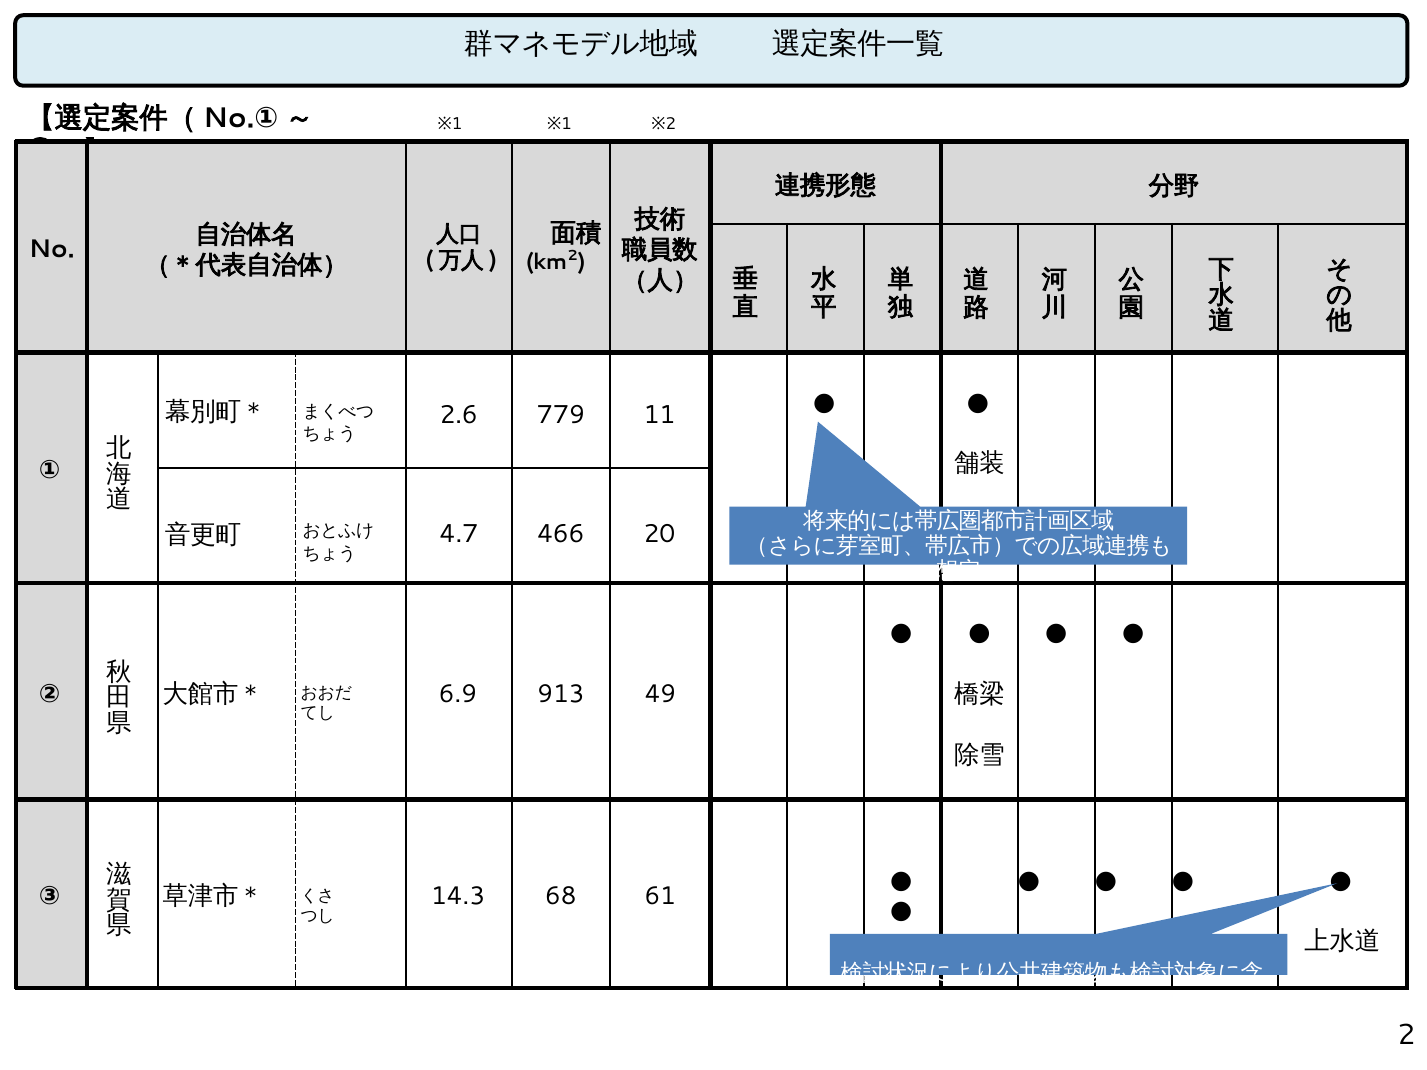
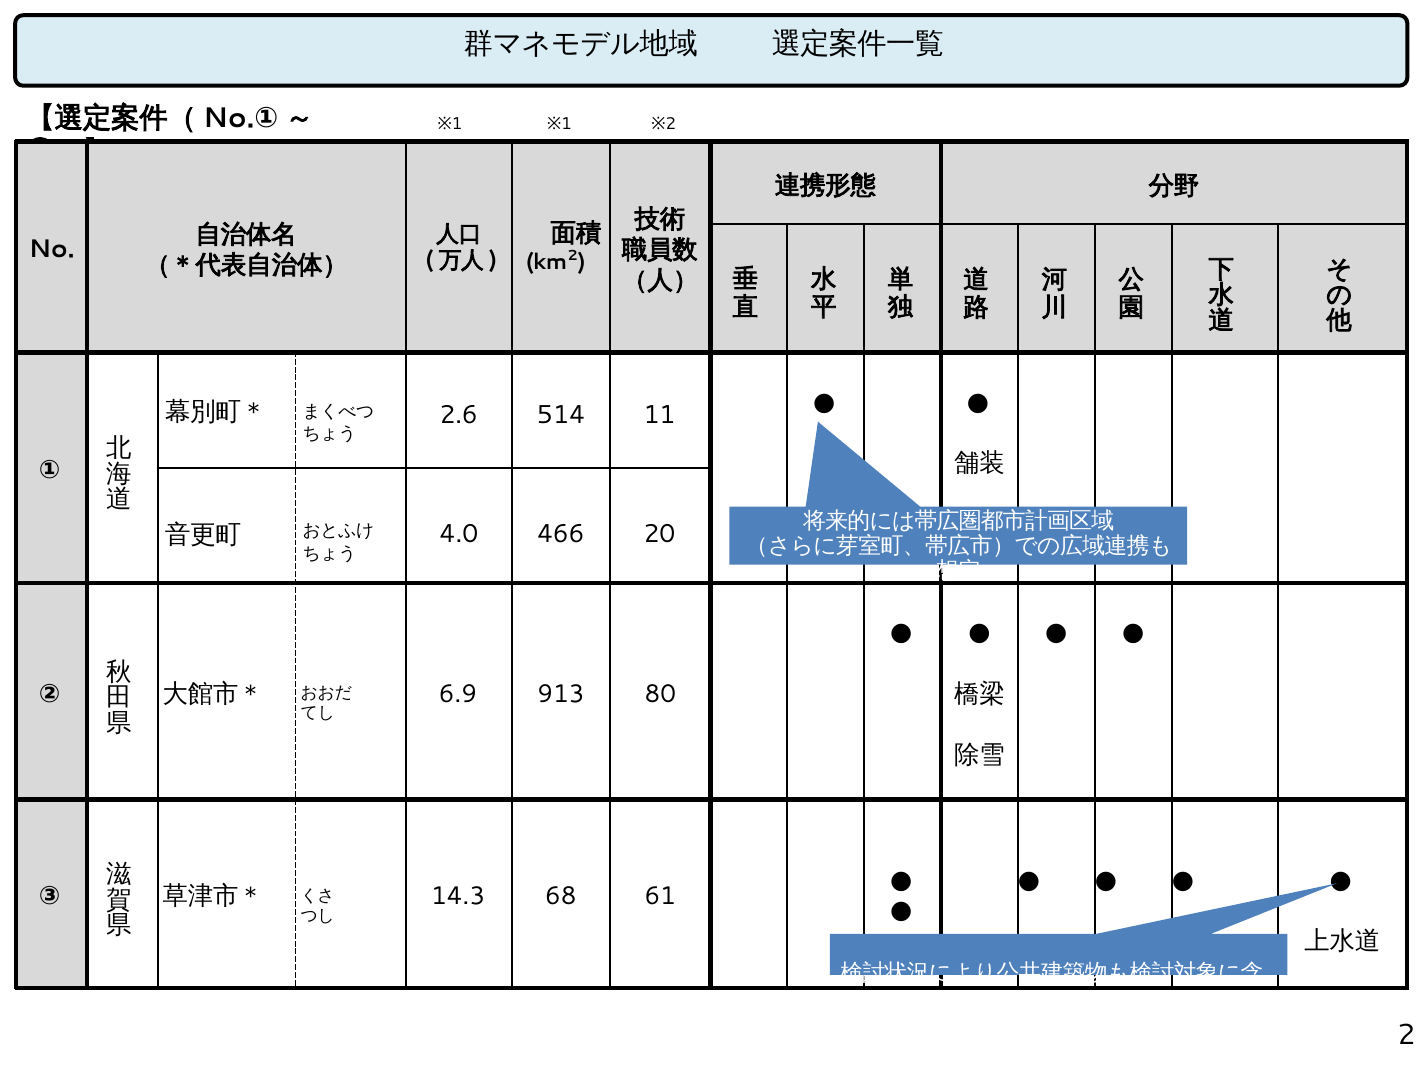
779: 779 -> 514
4.7: 4.7 -> 4.0
49: 49 -> 80
